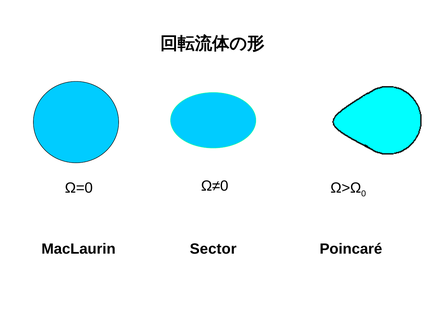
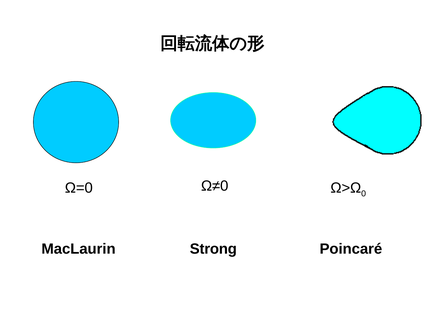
Sector: Sector -> Strong
